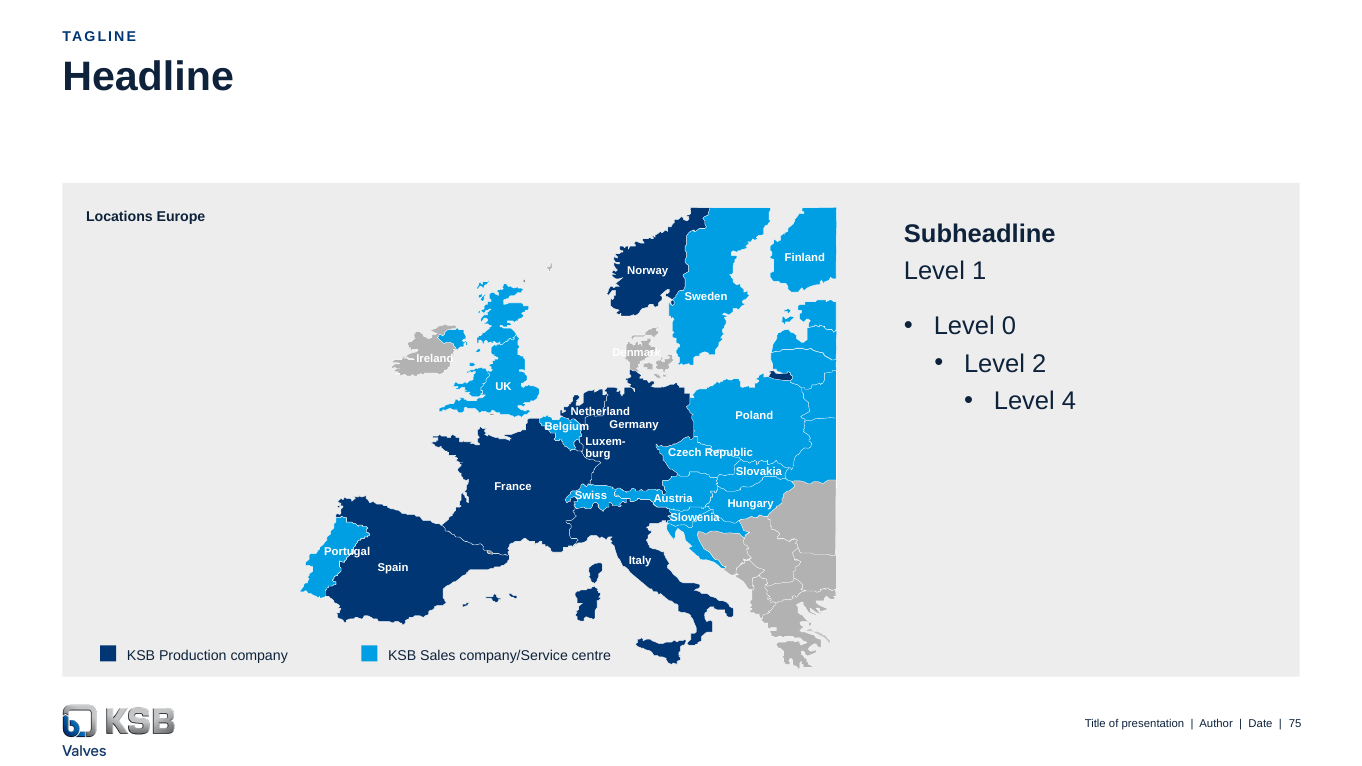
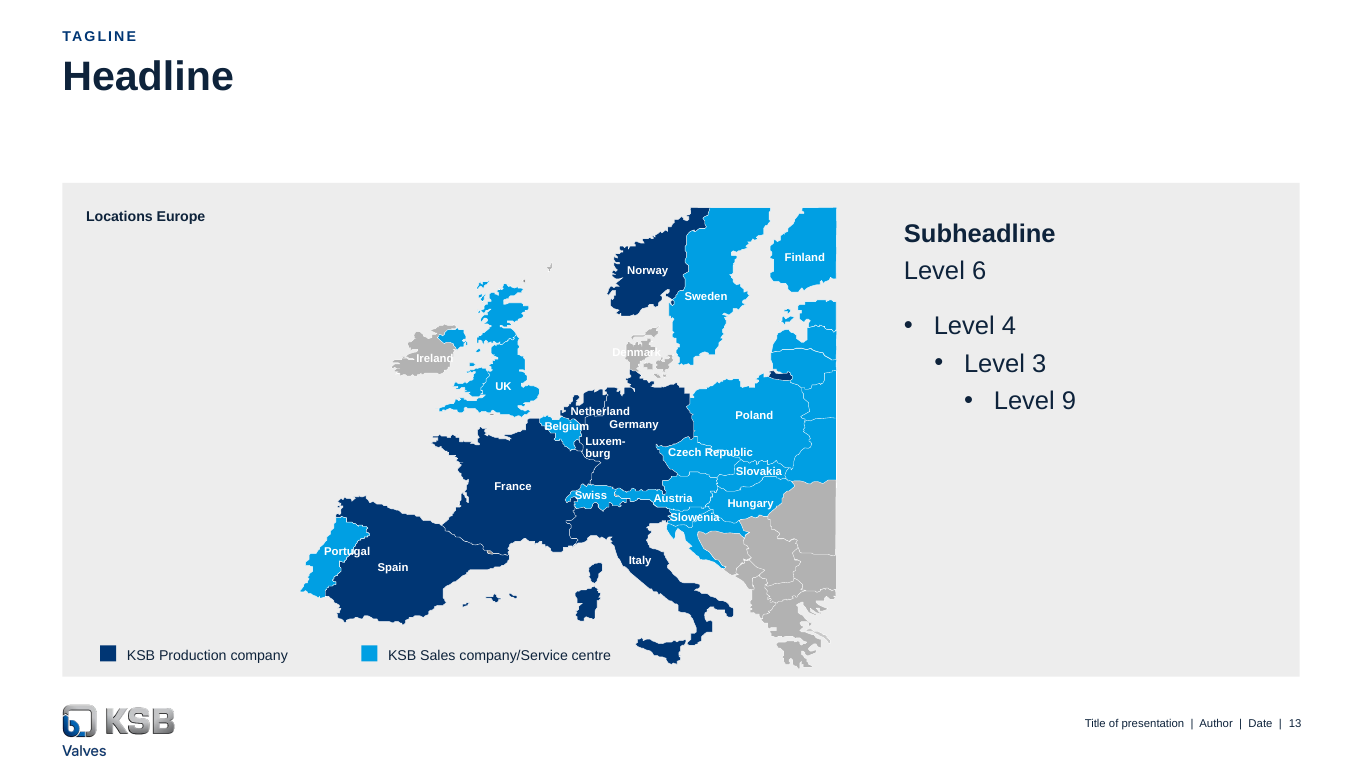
1: 1 -> 6
0: 0 -> 4
2: 2 -> 3
4: 4 -> 9
75: 75 -> 13
